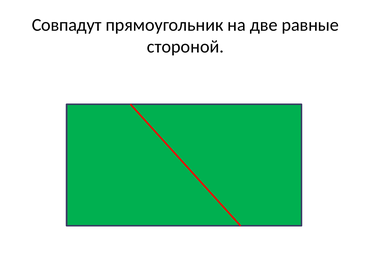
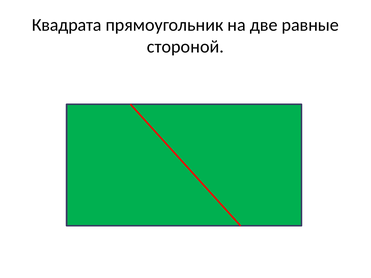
Совпадут: Совпадут -> Квадрата
